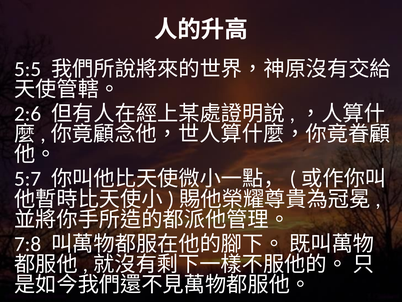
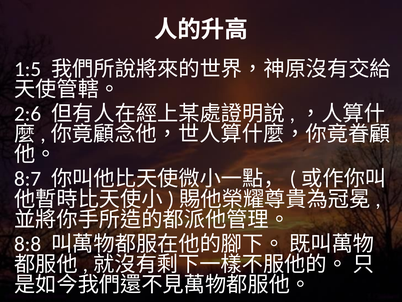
5:5: 5:5 -> 1:5
5:7: 5:7 -> 8:7
7:8: 7:8 -> 8:8
